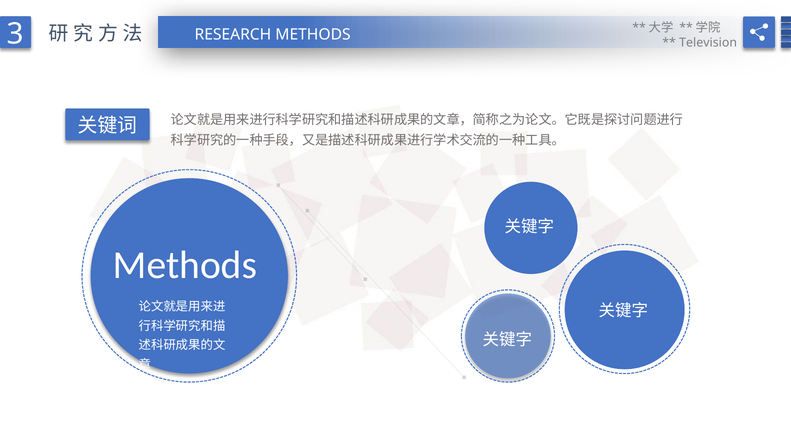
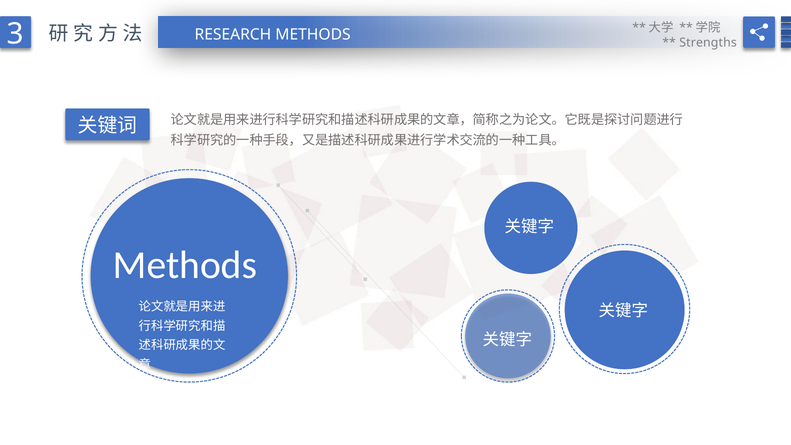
Television: Television -> Strengths
